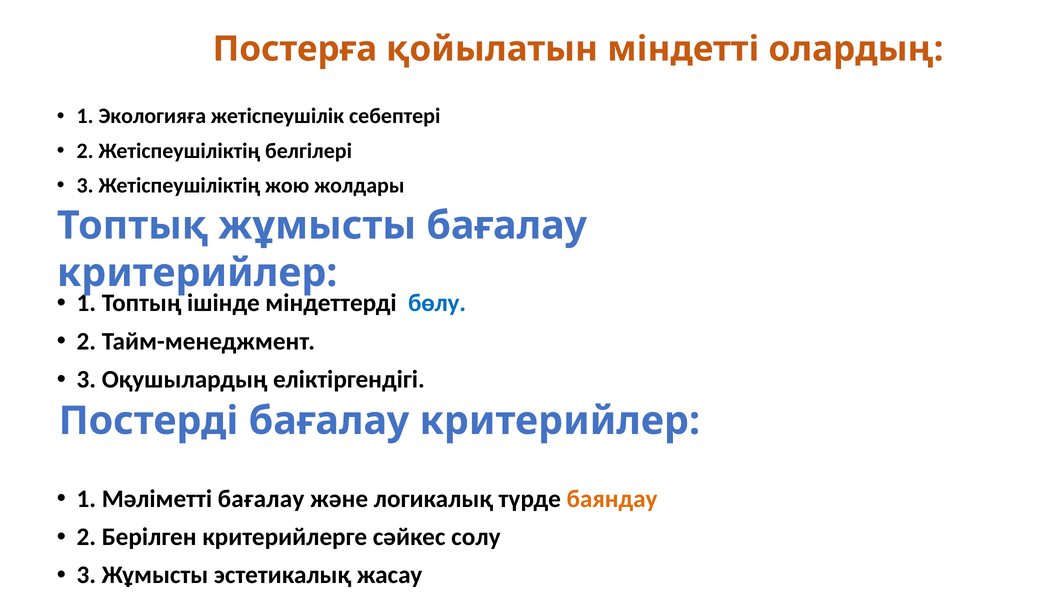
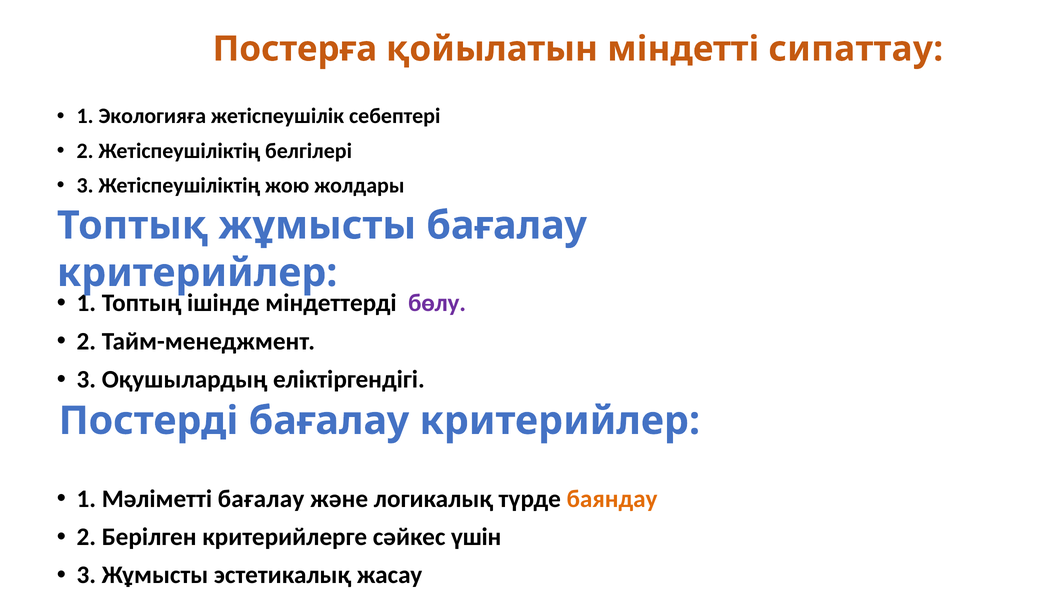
олардың: олардың -> сипаттау
бөлу colour: blue -> purple
солу: солу -> үшін
